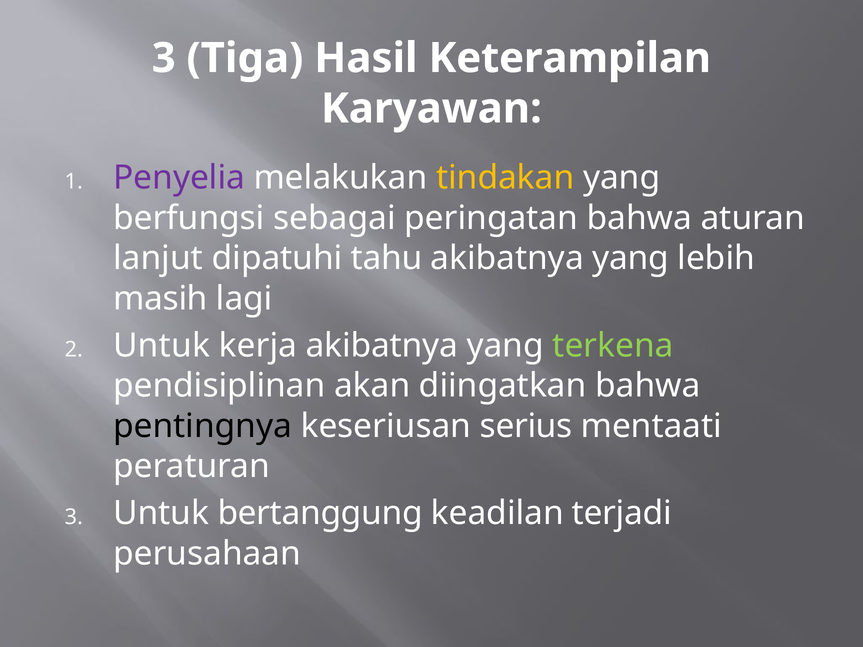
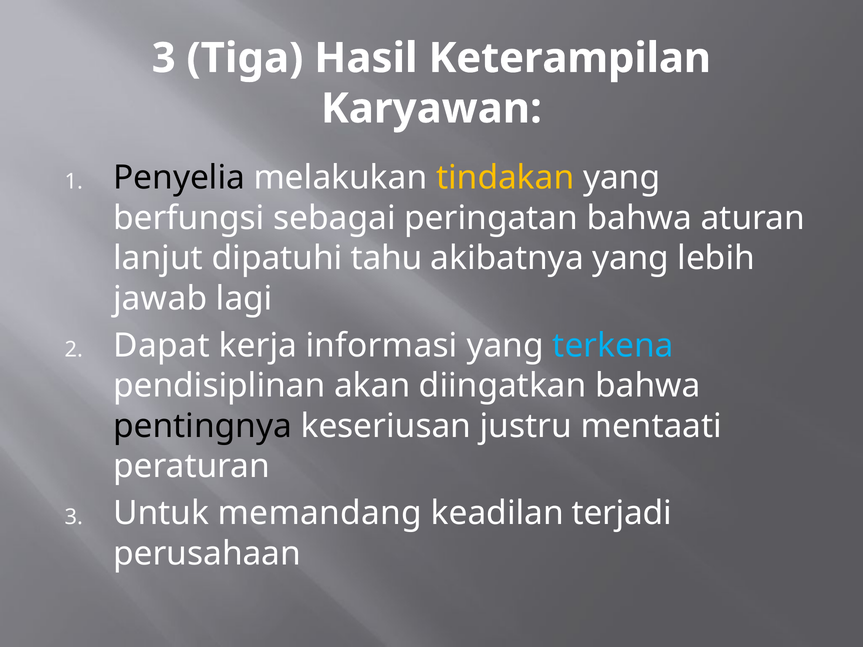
Penyelia colour: purple -> black
masih: masih -> jawab
Untuk at (162, 346): Untuk -> Dapat
kerja akibatnya: akibatnya -> informasi
terkena colour: light green -> light blue
serius: serius -> justru
bertanggung: bertanggung -> memandang
